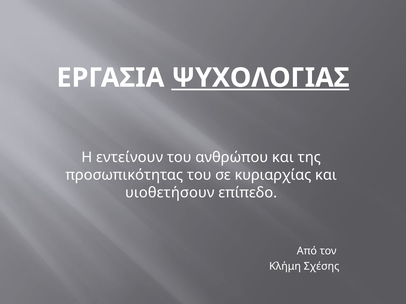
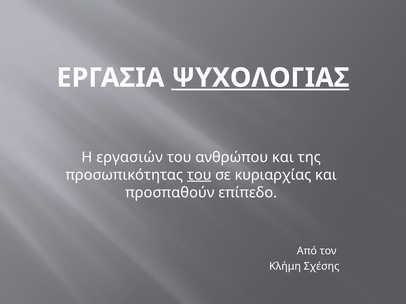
εντείνουν: εντείνουν -> εργασιών
του at (199, 175) underline: none -> present
υιοθετήσουν: υιοθετήσουν -> προσπαθούν
